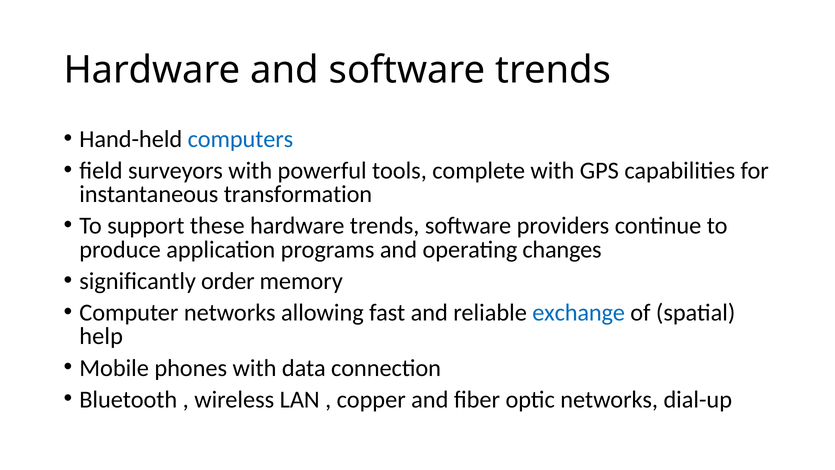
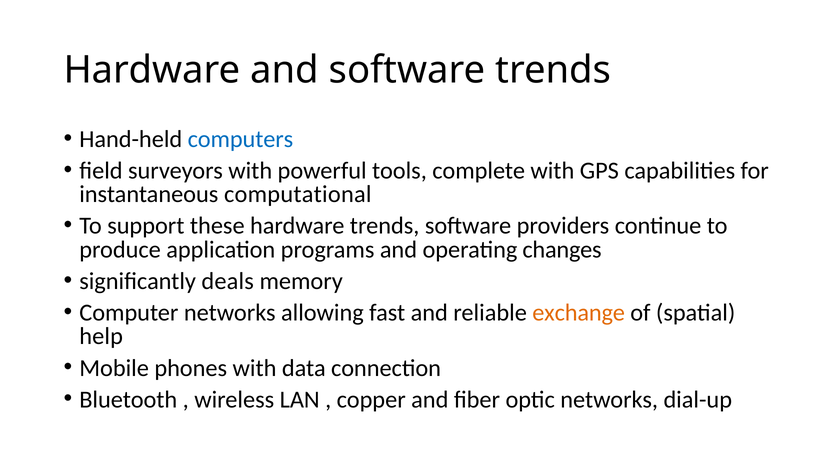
transformation: transformation -> computational
order: order -> deals
exchange colour: blue -> orange
